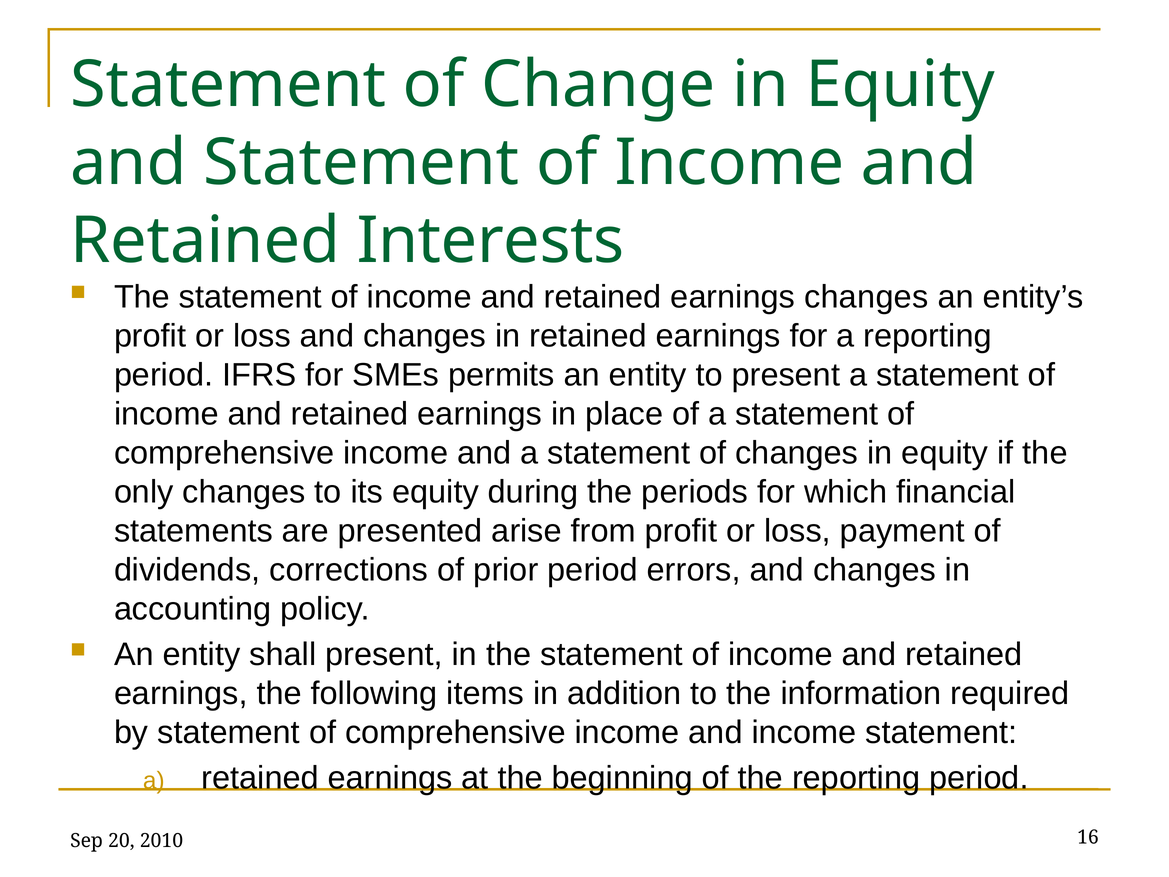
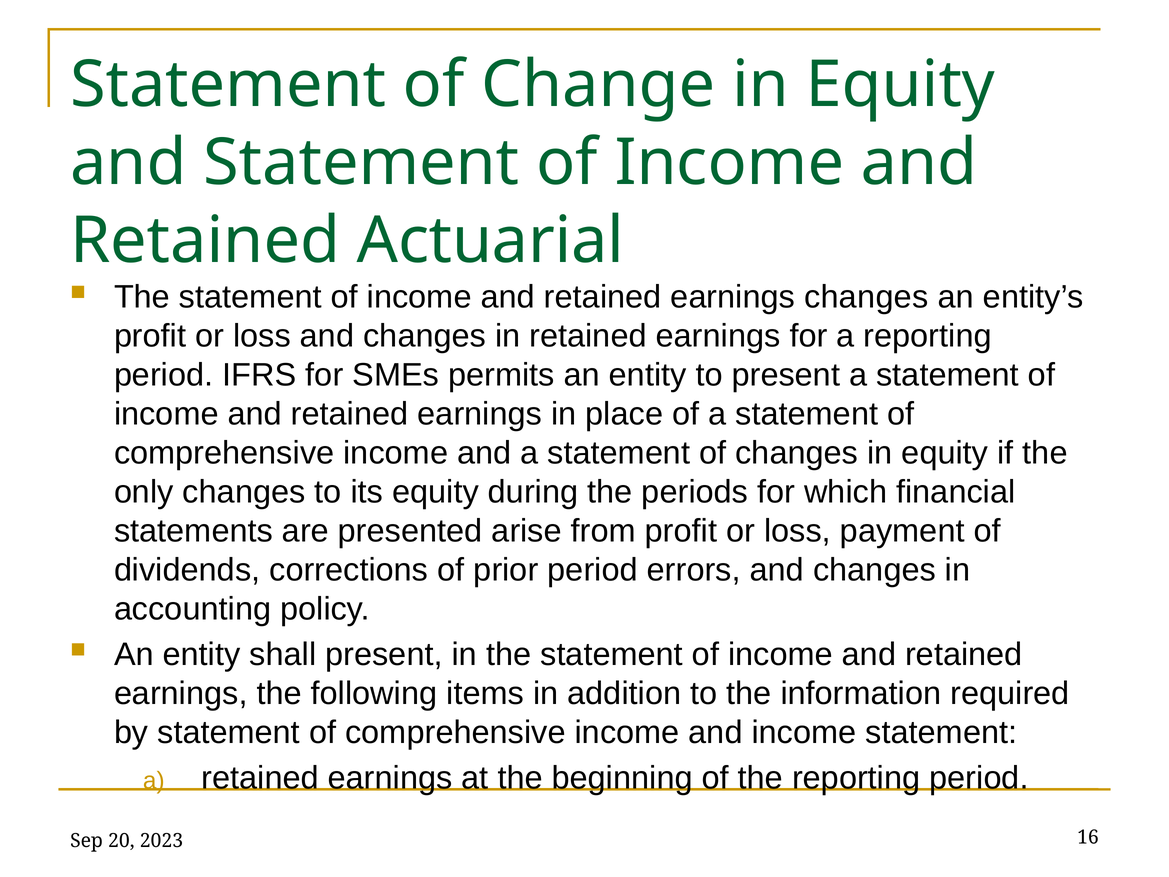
Interests: Interests -> Actuarial
2010: 2010 -> 2023
